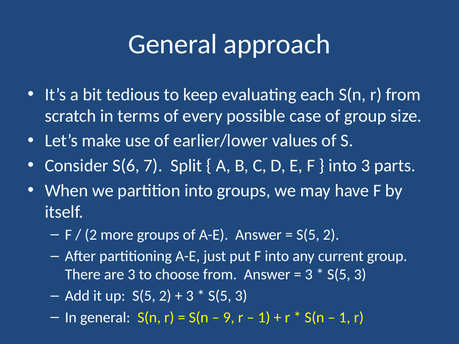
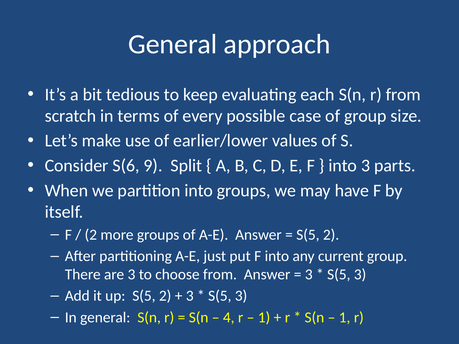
7: 7 -> 9
9: 9 -> 4
